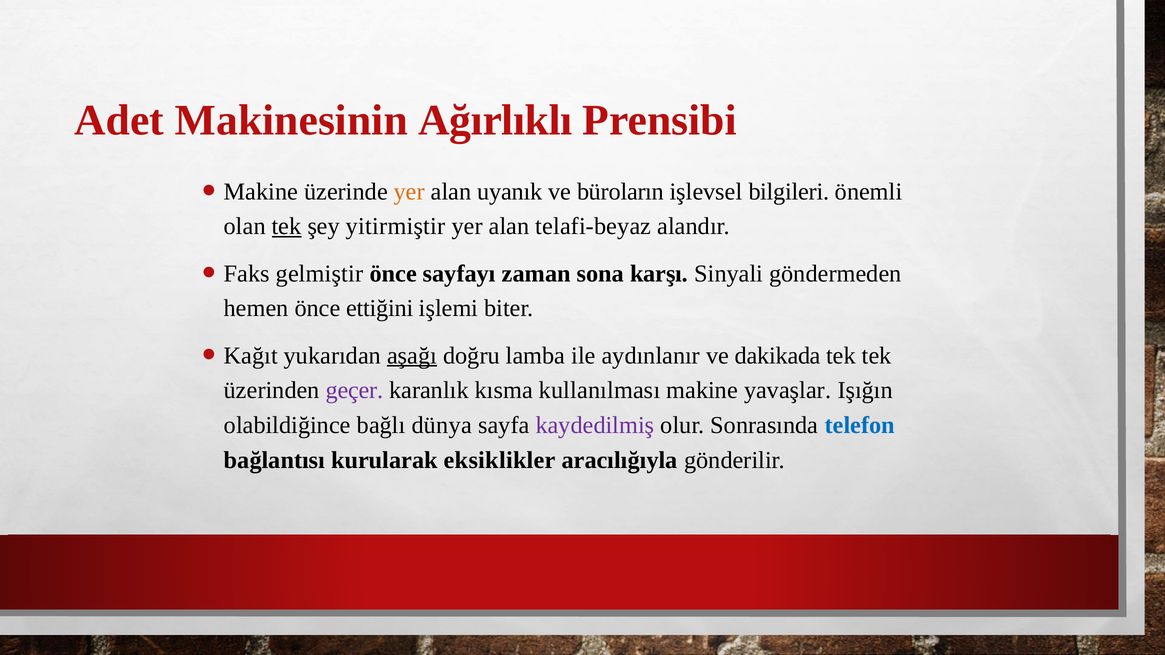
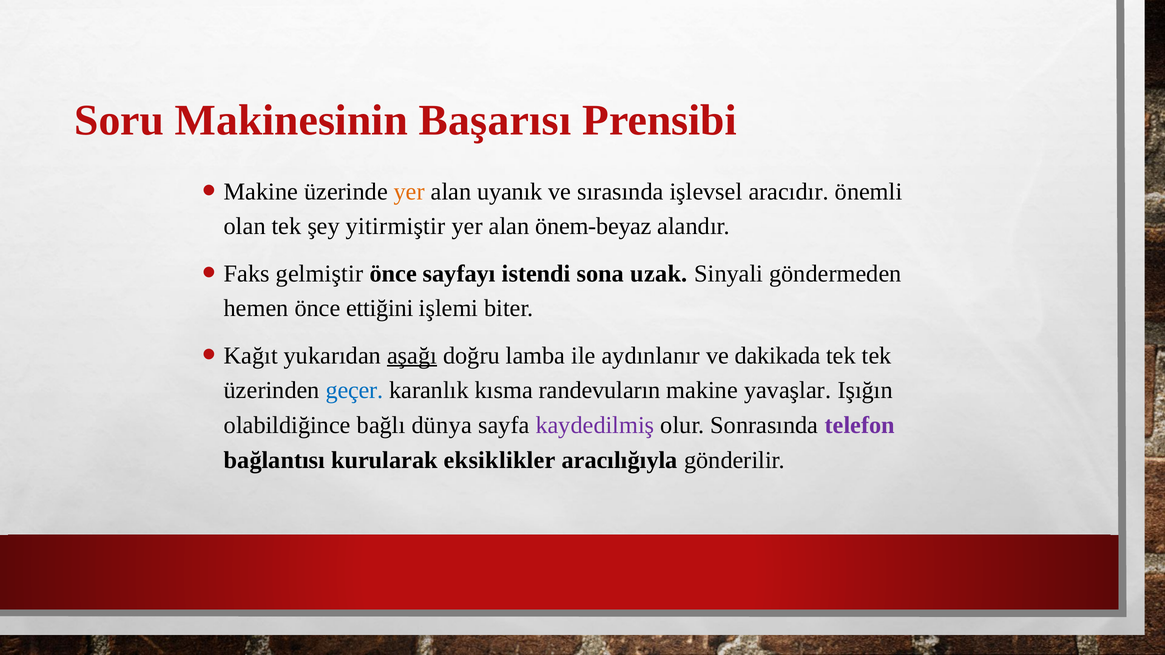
Adet: Adet -> Soru
Ağırlıklı: Ağırlıklı -> Başarısı
büroların: büroların -> sırasında
bilgileri: bilgileri -> aracıdır
tek at (287, 227) underline: present -> none
telafi-beyaz: telafi-beyaz -> önem-beyaz
zaman: zaman -> istendi
karşı: karşı -> uzak
geçer colour: purple -> blue
kullanılması: kullanılması -> randevuların
telefon colour: blue -> purple
